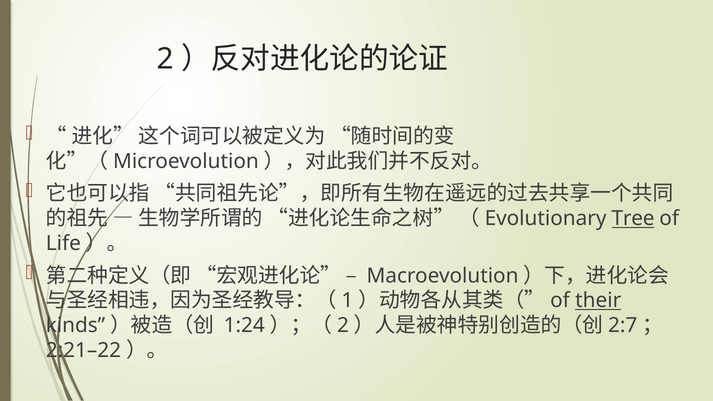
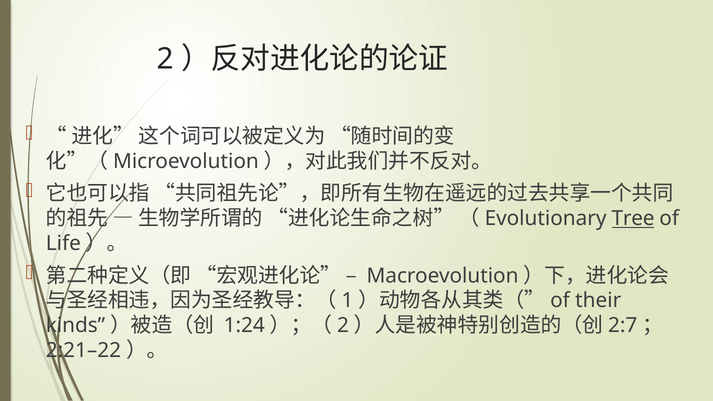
their underline: present -> none
